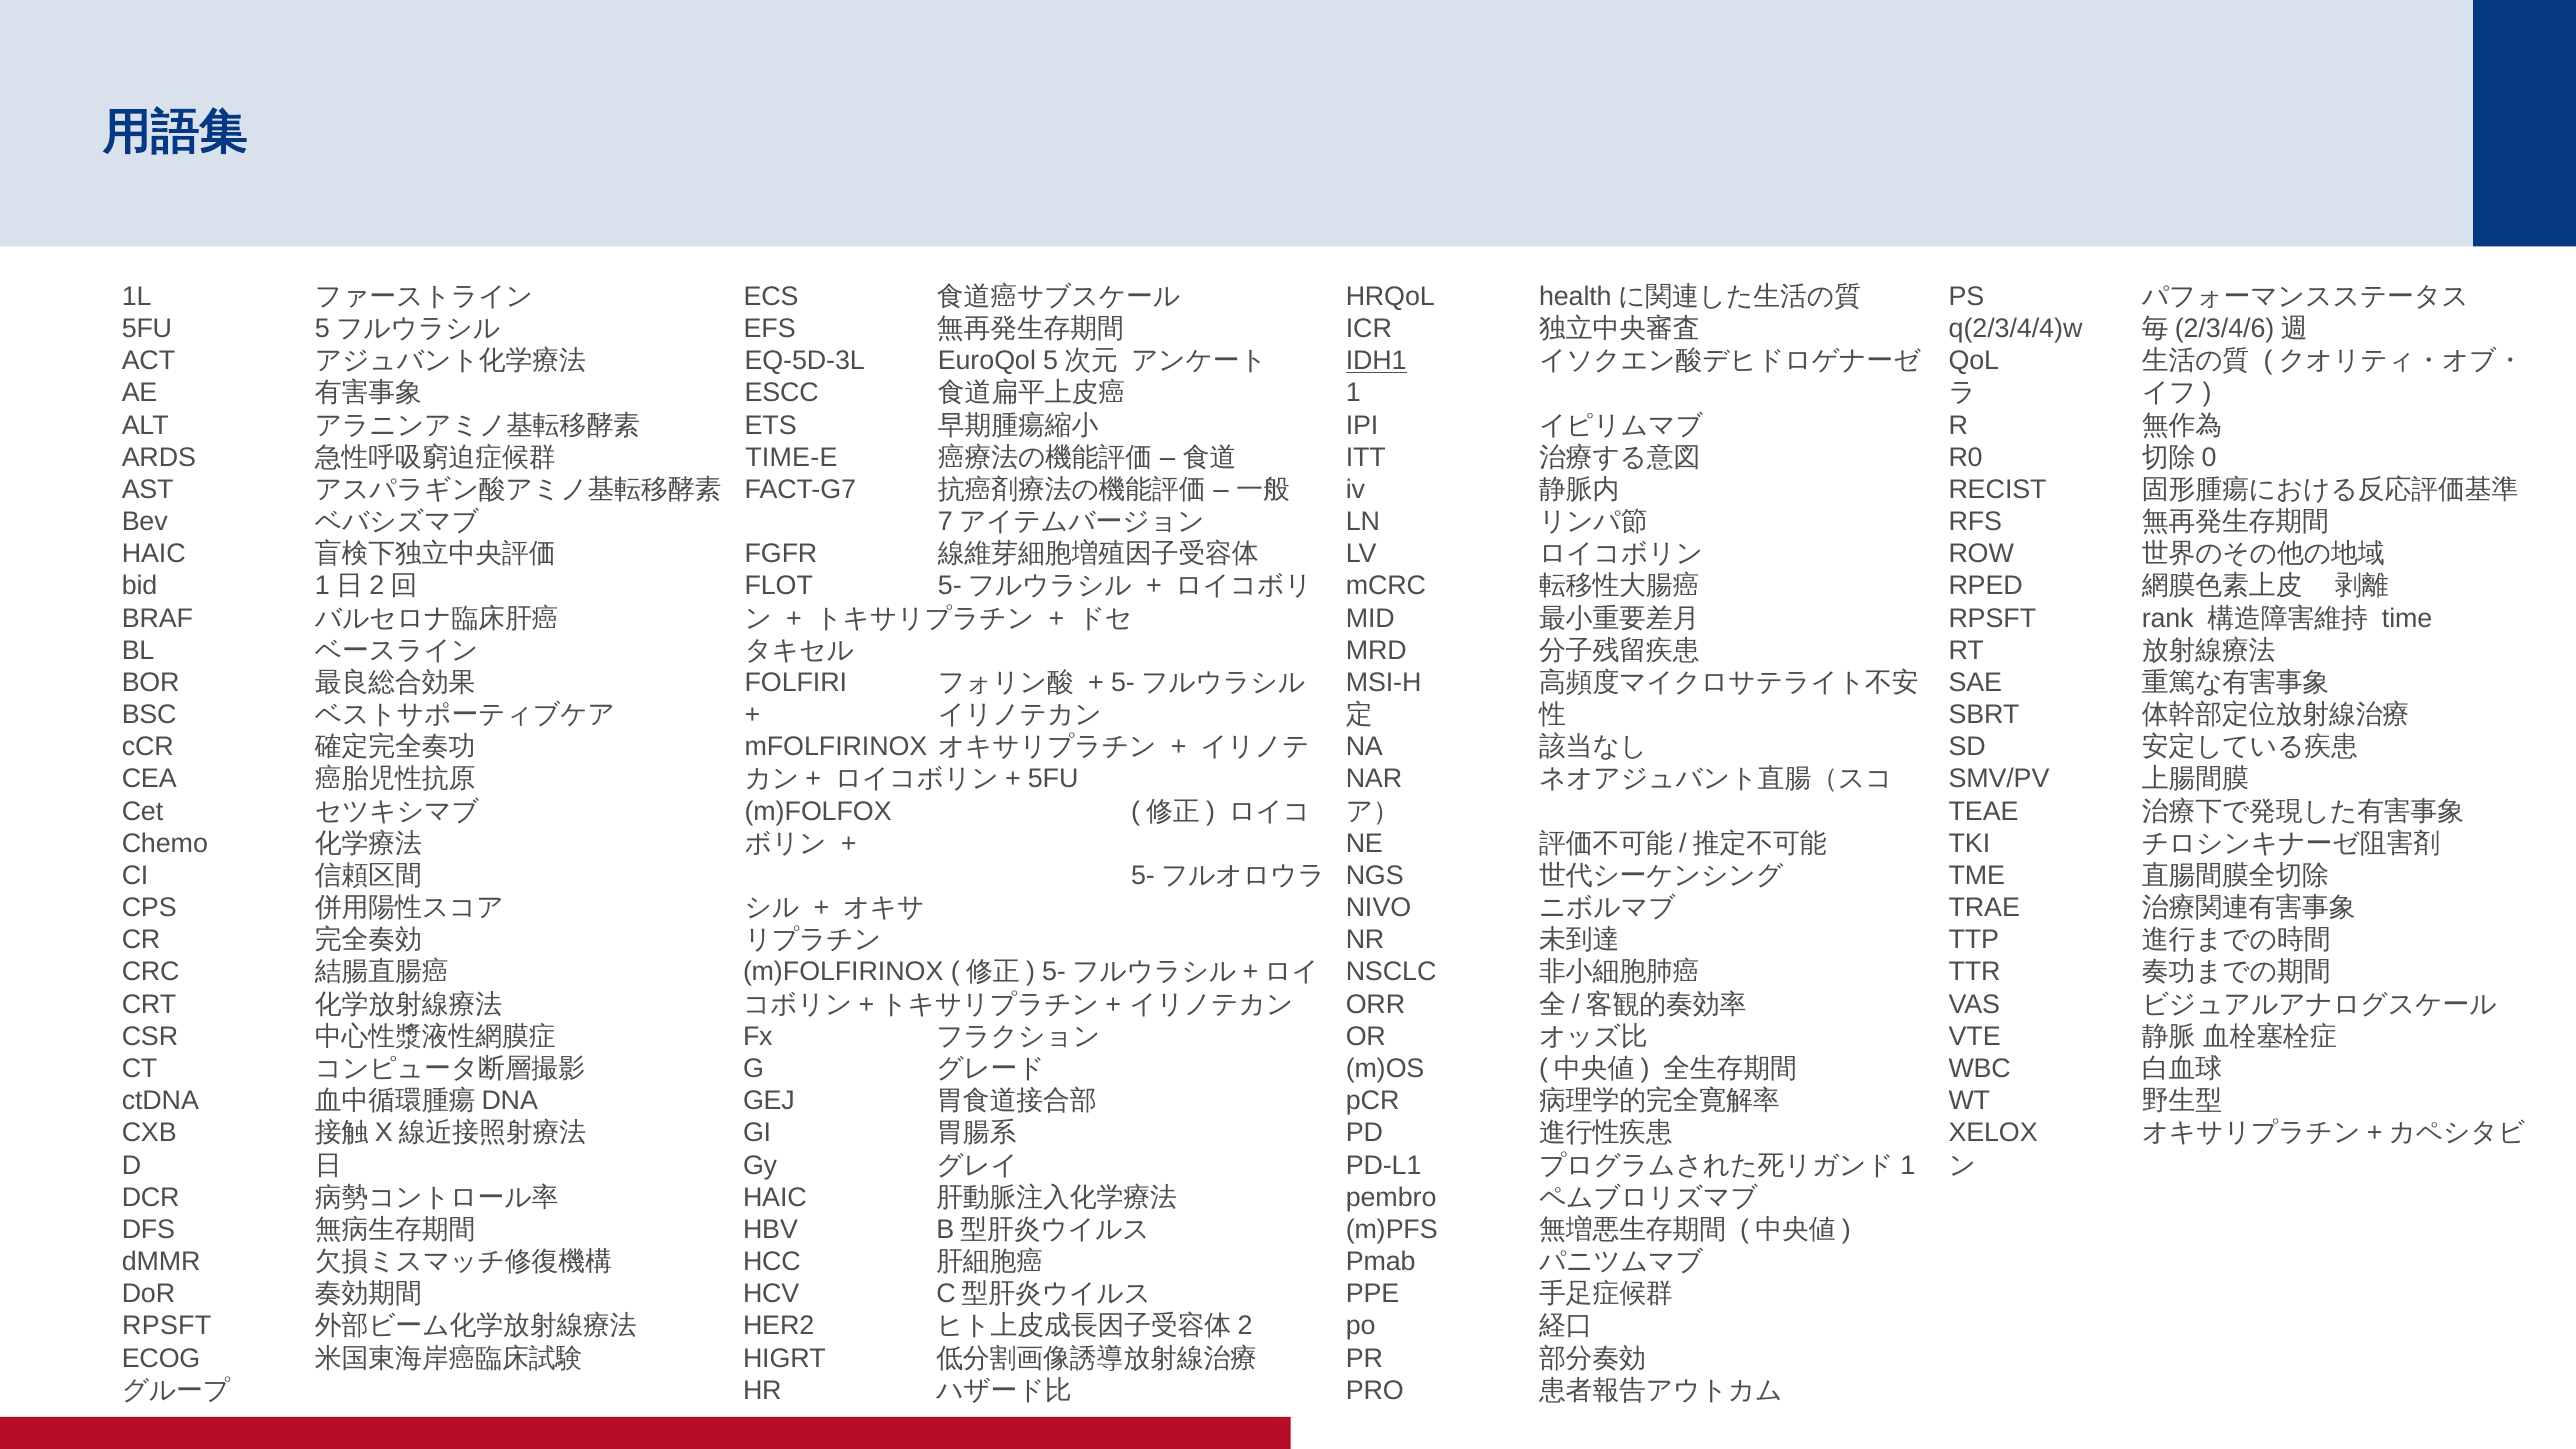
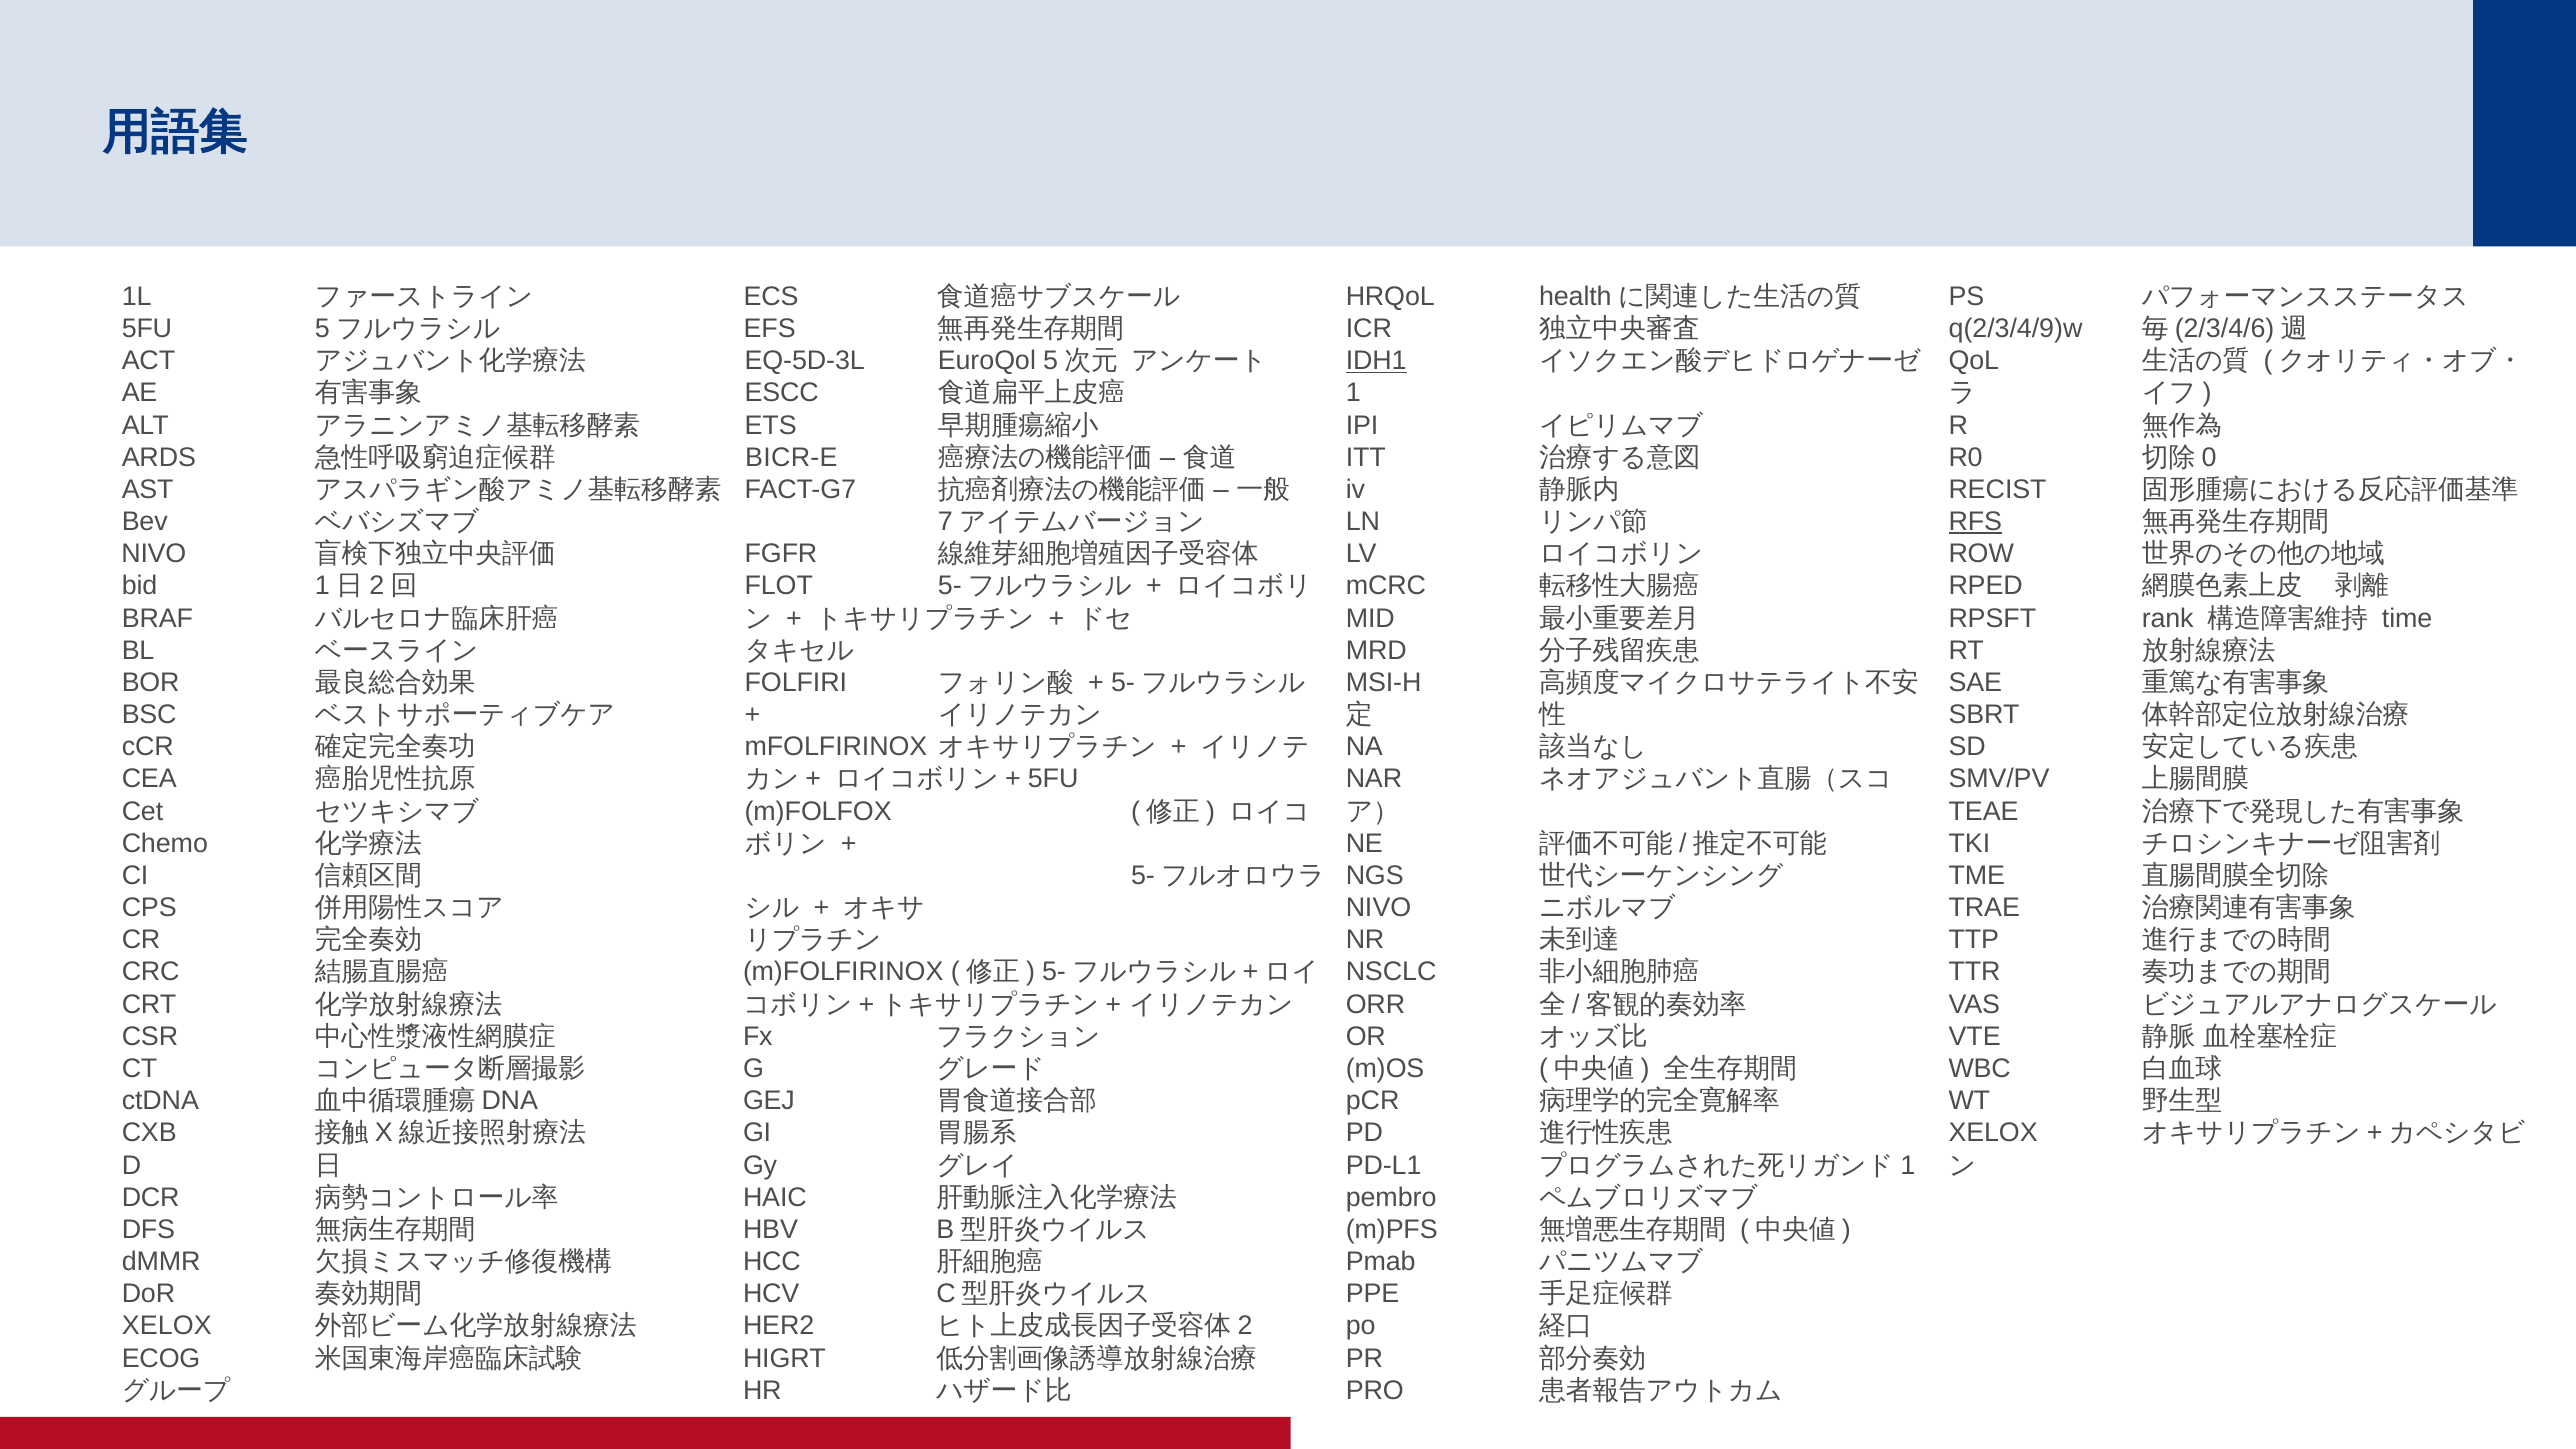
q(2/3/4/4)w: q(2/3/4/4)w -> q(2/3/4/9)w
TIME-E: TIME-E -> BICR-E
RFS underline: none -> present
HAIC at (154, 554): HAIC -> NIVO
RPSFT at (167, 1326): RPSFT -> XELOX
